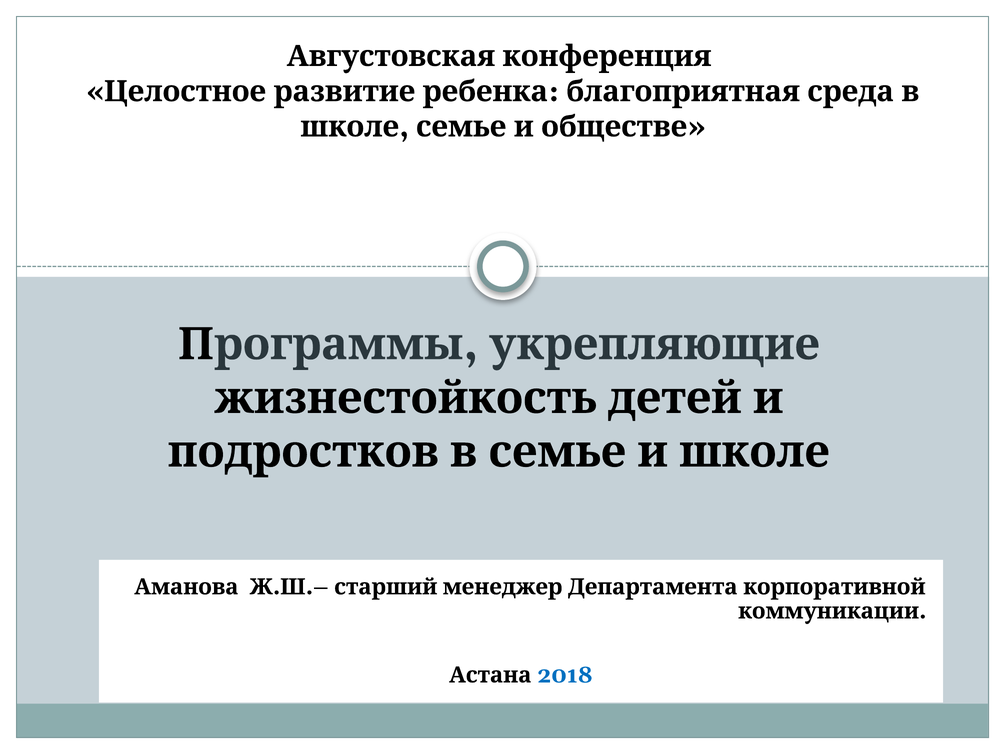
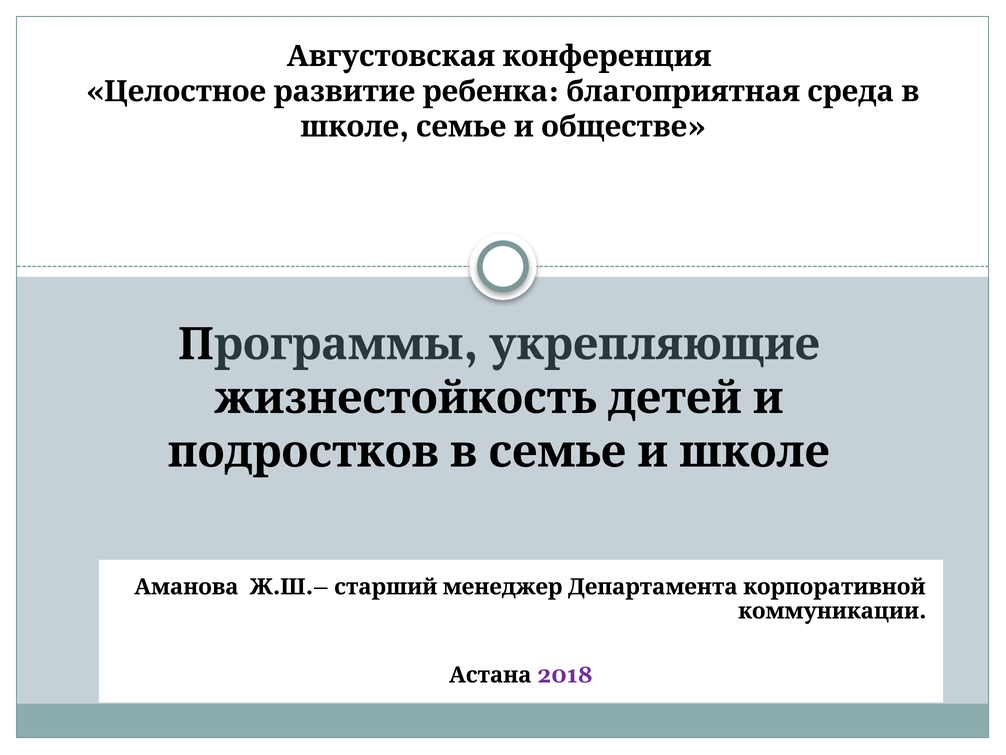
2018 colour: blue -> purple
